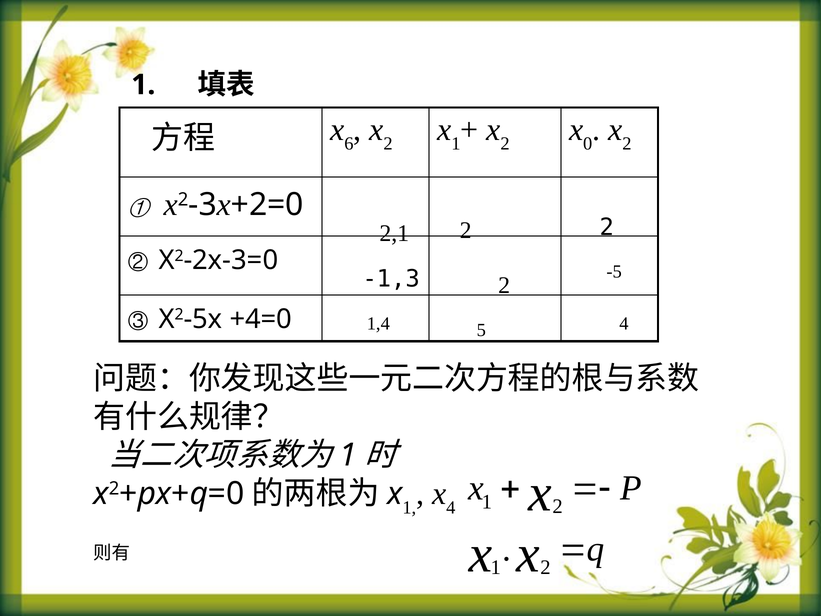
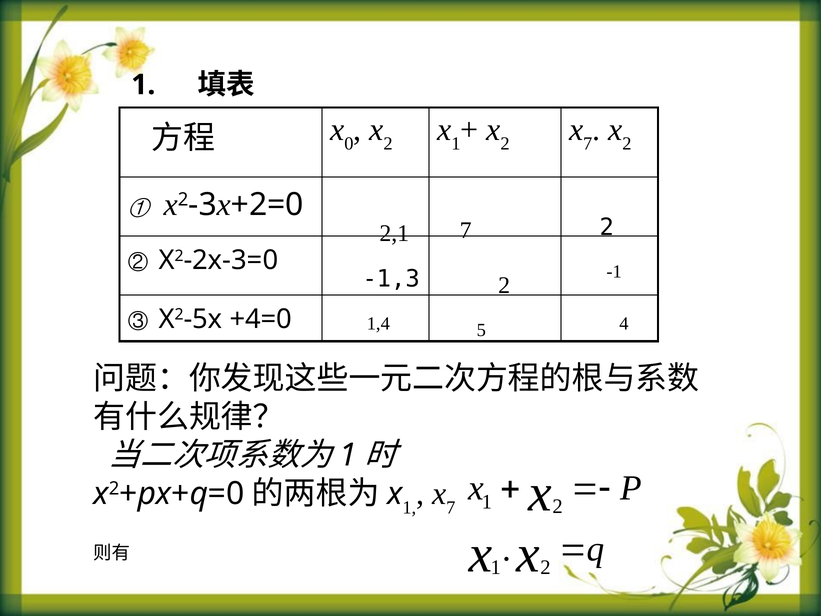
6: 6 -> 0
0 at (588, 144): 0 -> 7
2,1 2: 2 -> 7
-5: -5 -> -1
4 at (451, 508): 4 -> 7
